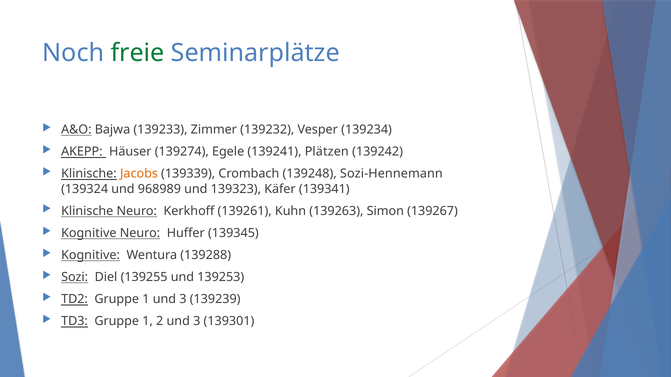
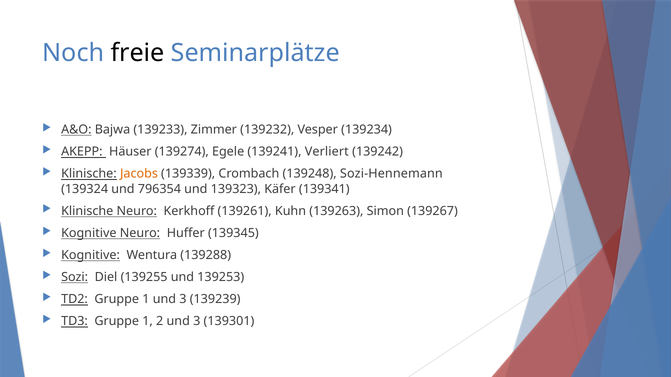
freie colour: green -> black
Plätzen: Plätzen -> Verliert
968989: 968989 -> 796354
